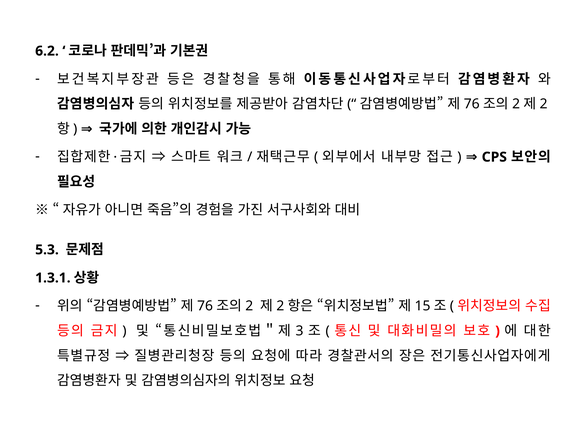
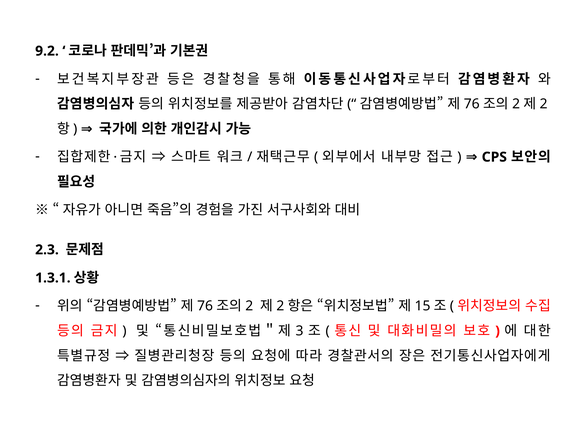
6.2: 6.2 -> 9.2
5.3: 5.3 -> 2.3
